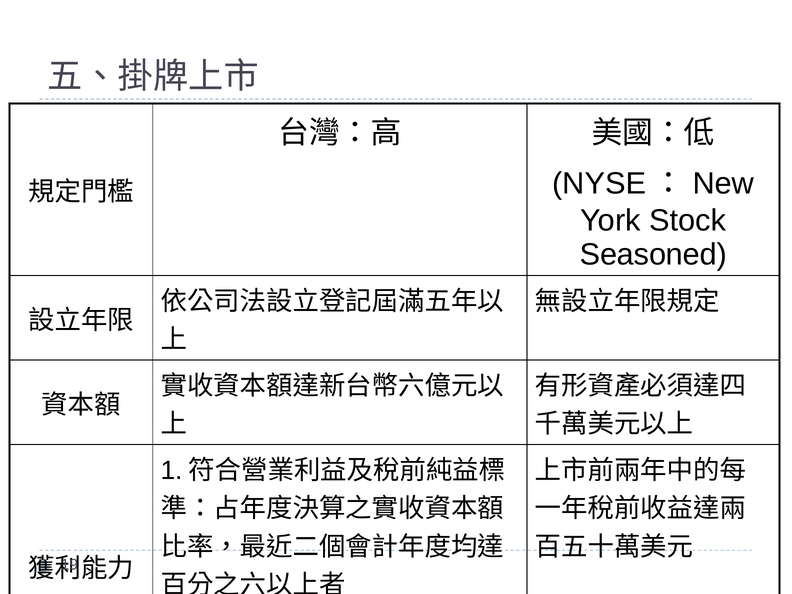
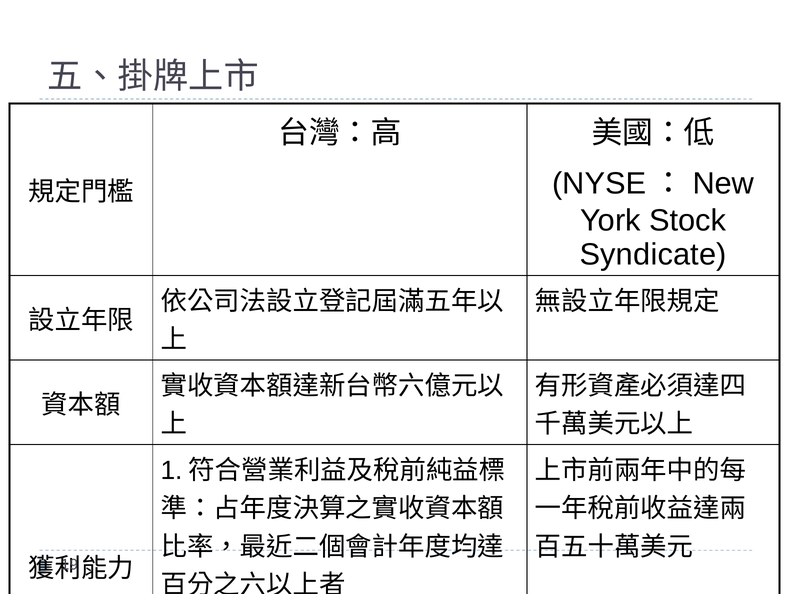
Seasoned: Seasoned -> Syndicate
